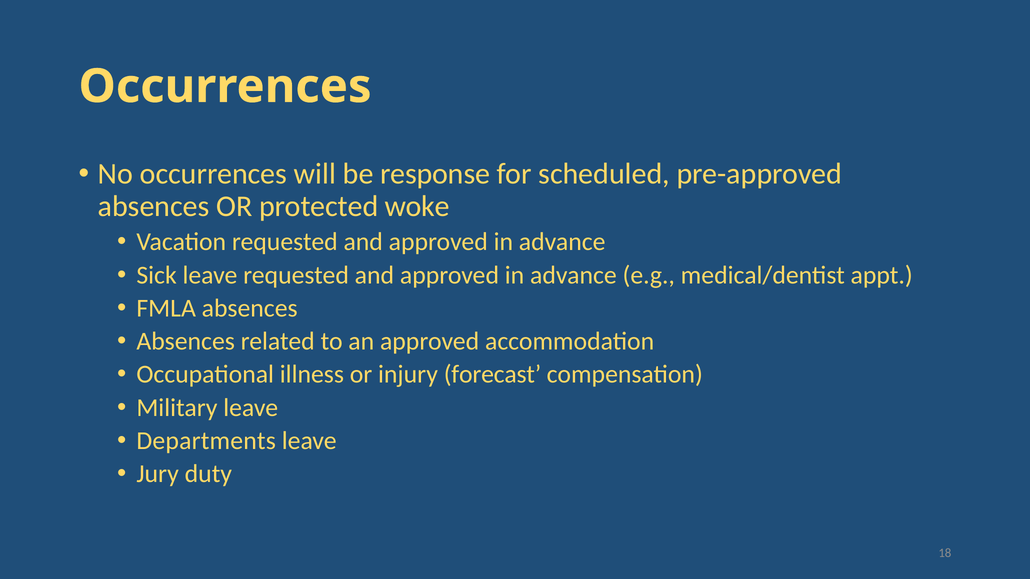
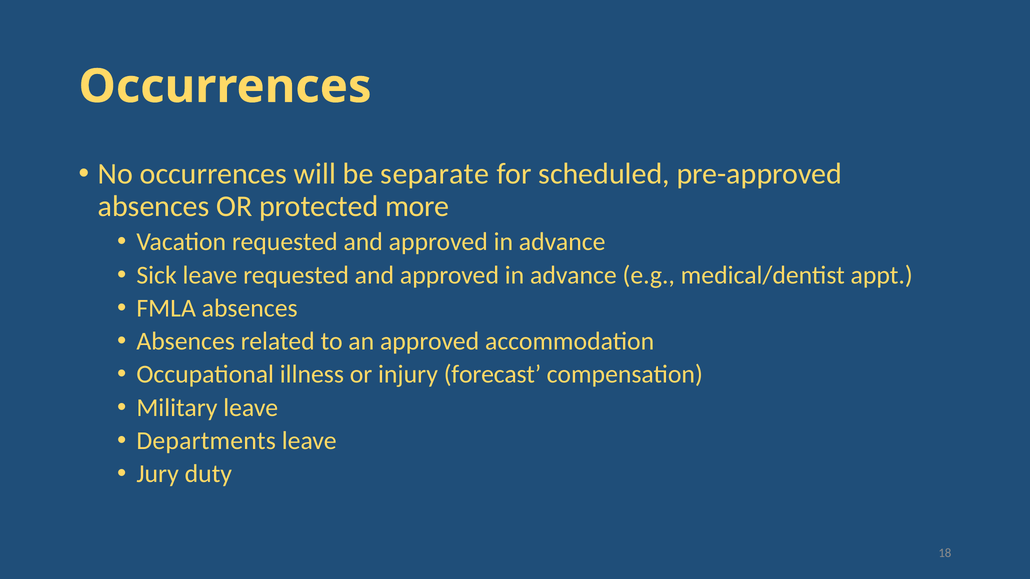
response: response -> separate
woke: woke -> more
